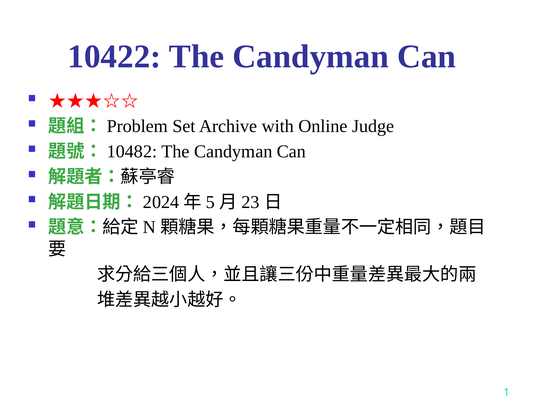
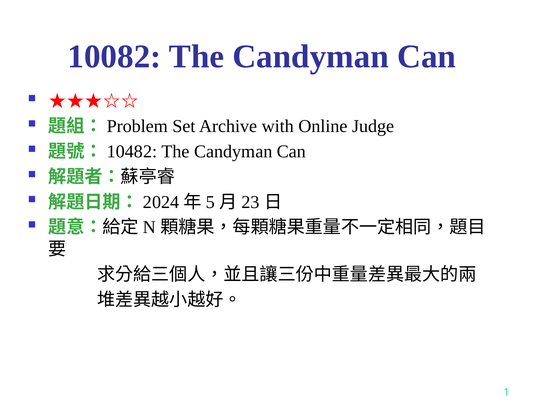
10422: 10422 -> 10082
